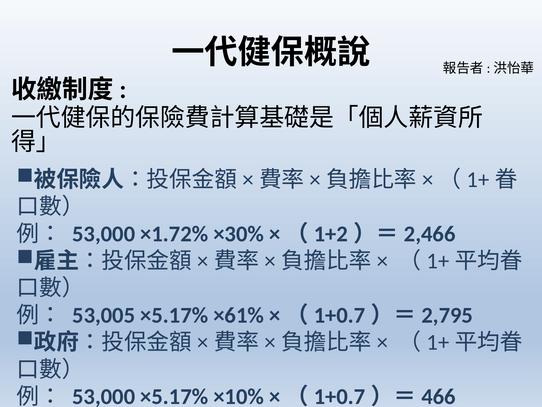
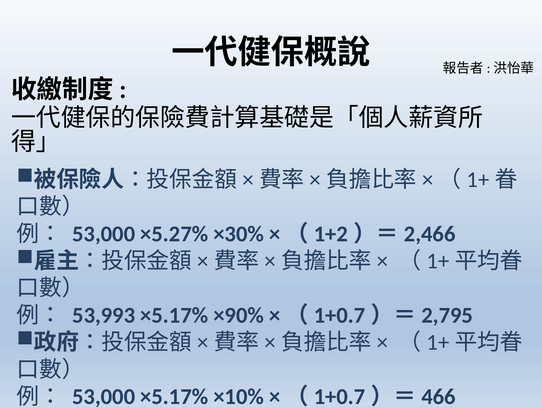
×1.72%: ×1.72% -> ×5.27%
53,005: 53,005 -> 53,993
×61%: ×61% -> ×90%
